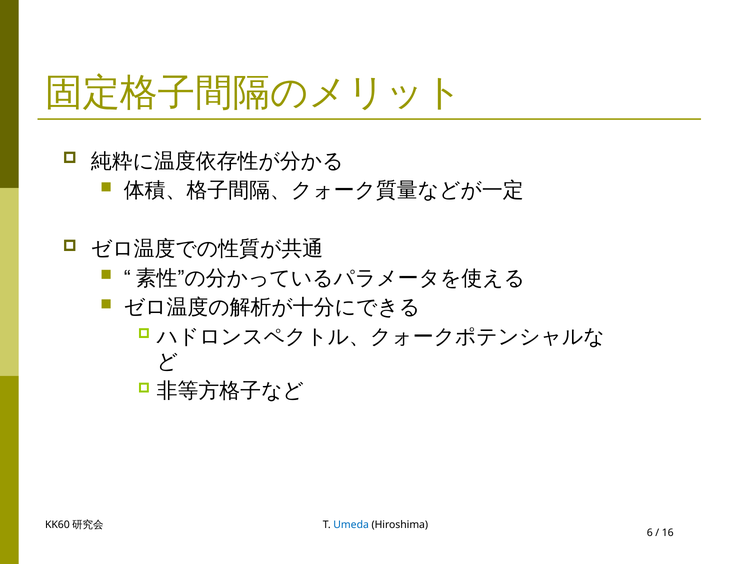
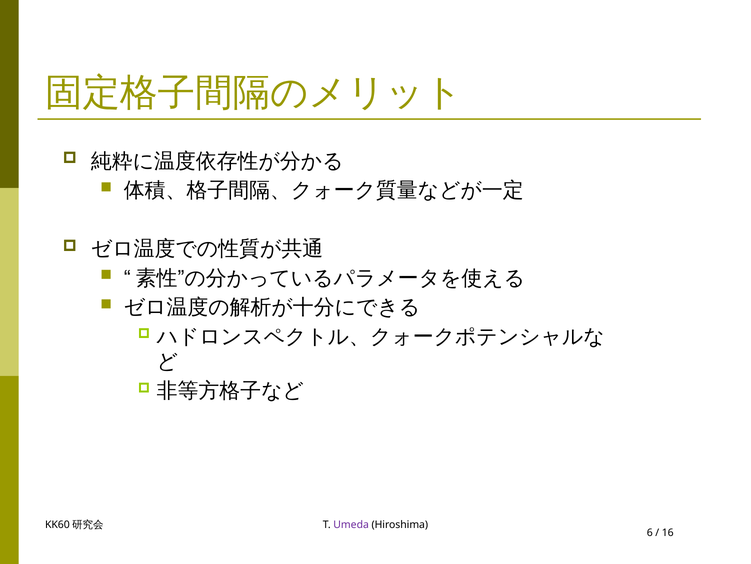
Umeda colour: blue -> purple
